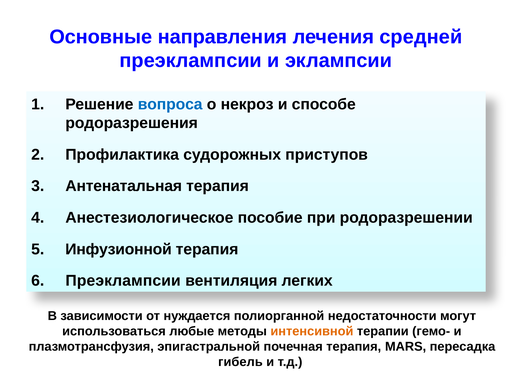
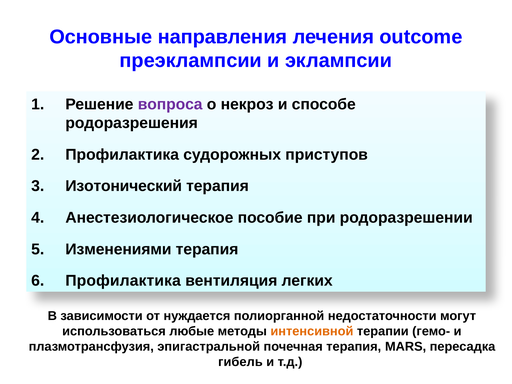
средней: средней -> outcome
вопроса colour: blue -> purple
Антенатальная: Антенатальная -> Изотонический
Инфузионной: Инфузионной -> Изменениями
Преэклампсии at (123, 281): Преэклампсии -> Профилактика
